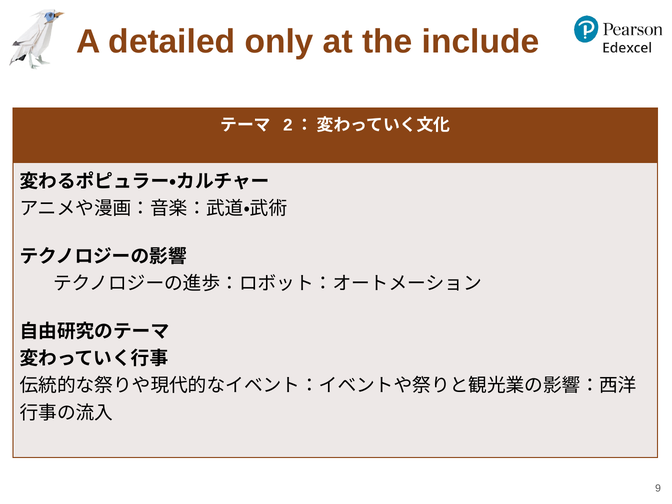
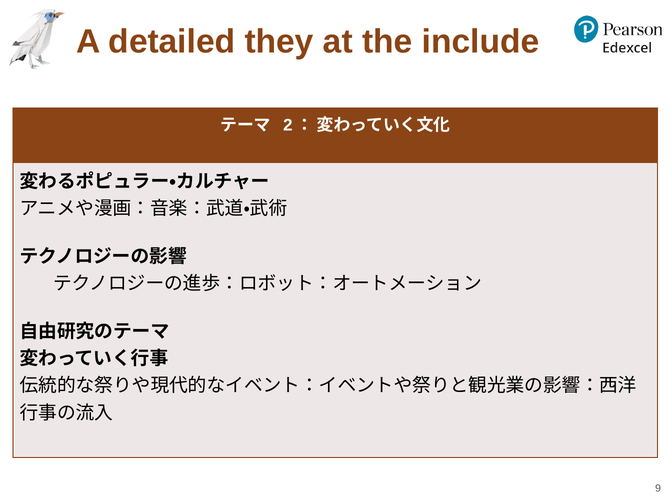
only: only -> they
